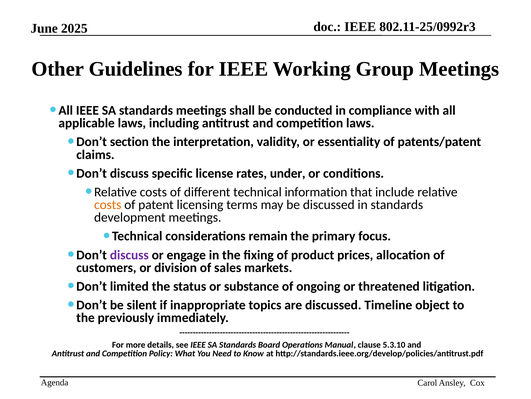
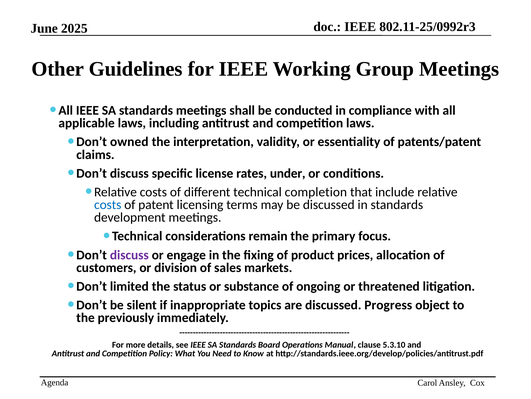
section: section -> owned
information: information -> completion
costs at (108, 204) colour: orange -> blue
Timeline: Timeline -> Progress
